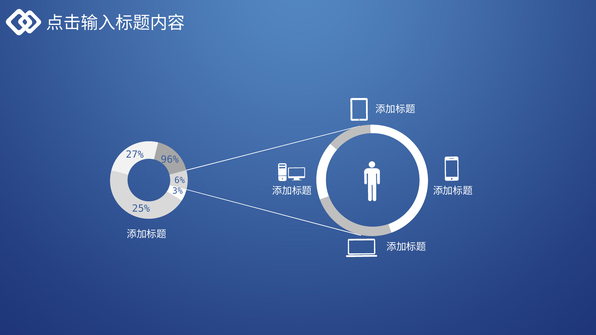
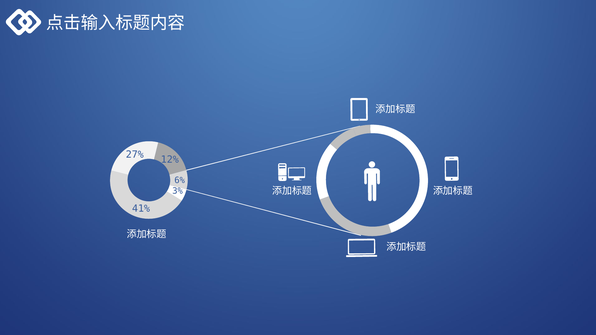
96%: 96% -> 12%
25%: 25% -> 41%
